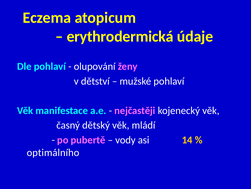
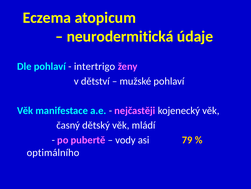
erythrodermická: erythrodermická -> neurodermitická
olupování: olupování -> intertrigo
14: 14 -> 79
